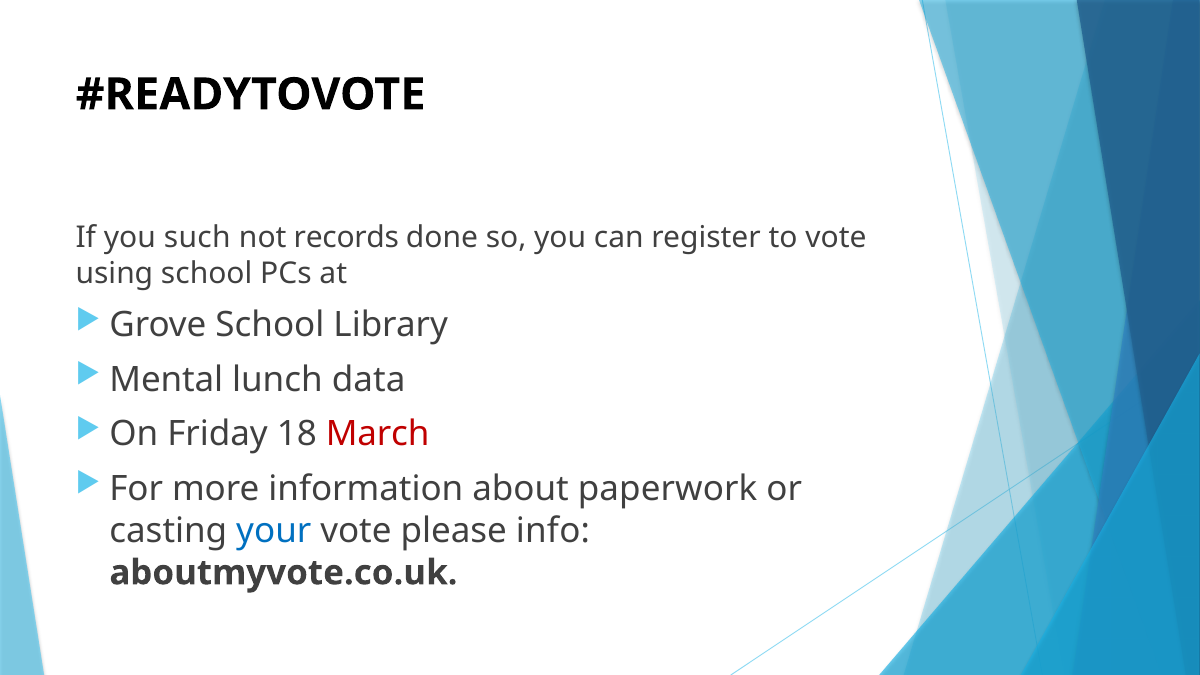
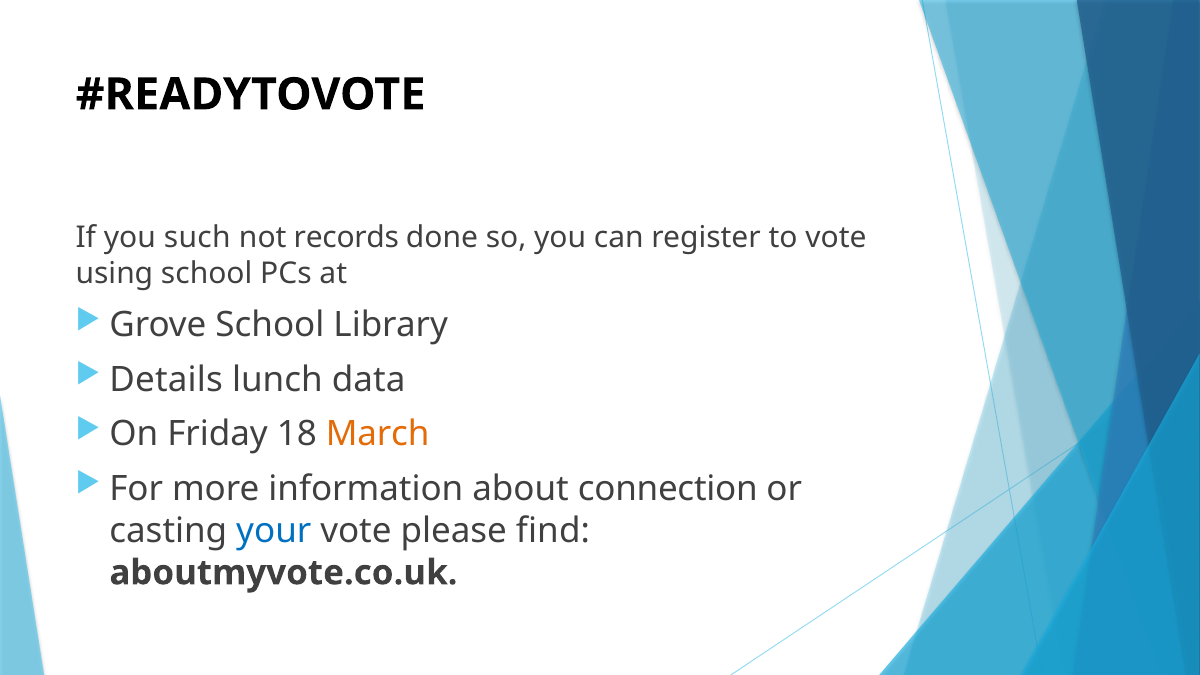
Mental: Mental -> Details
March colour: red -> orange
paperwork: paperwork -> connection
info: info -> find
